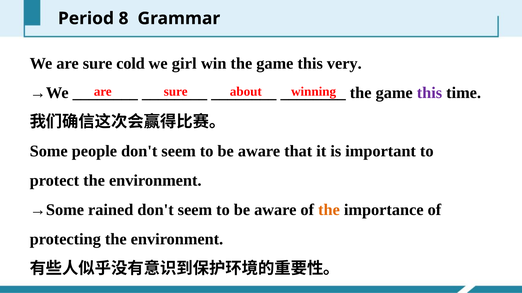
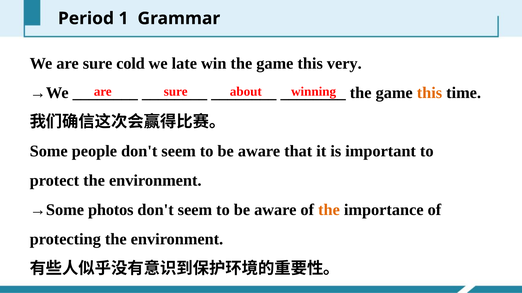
8: 8 -> 1
girl: girl -> late
this at (429, 93) colour: purple -> orange
rained: rained -> photos
